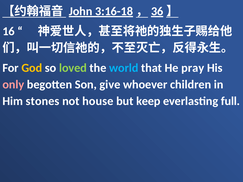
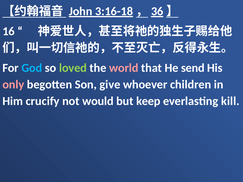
God colour: yellow -> light blue
world colour: light blue -> pink
pray: pray -> send
stones: stones -> crucify
house: house -> would
full: full -> kill
